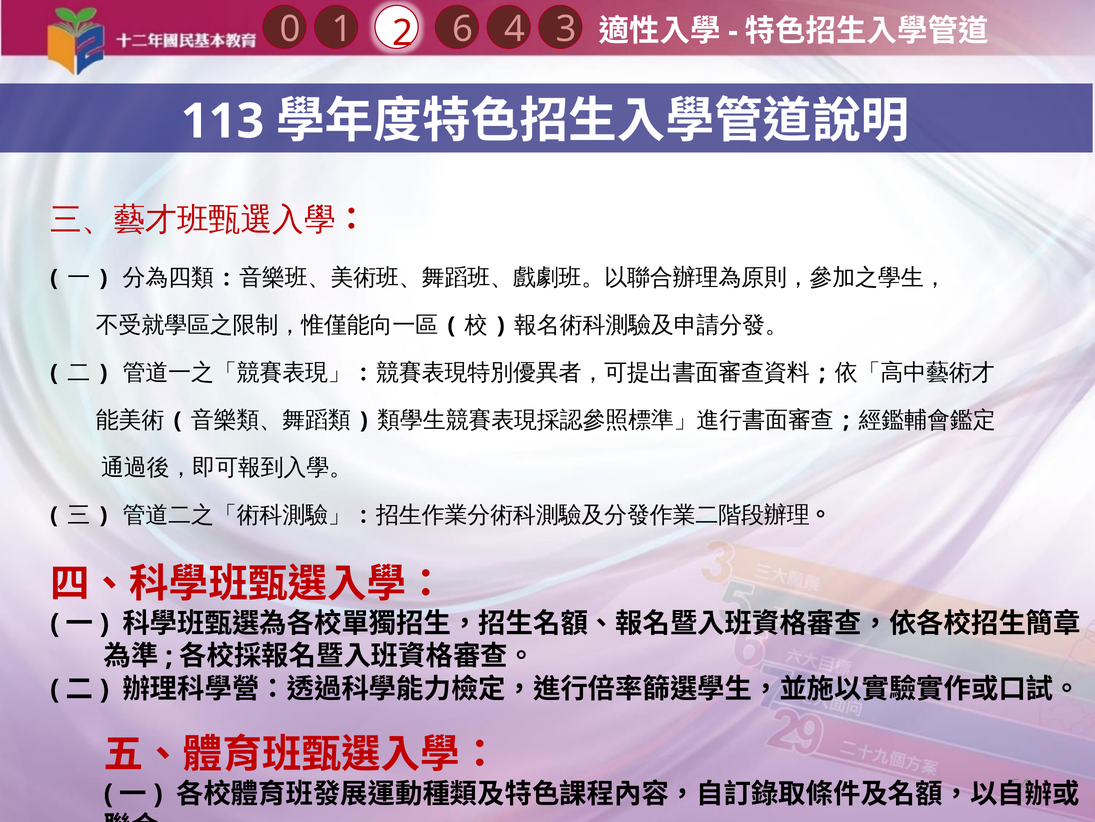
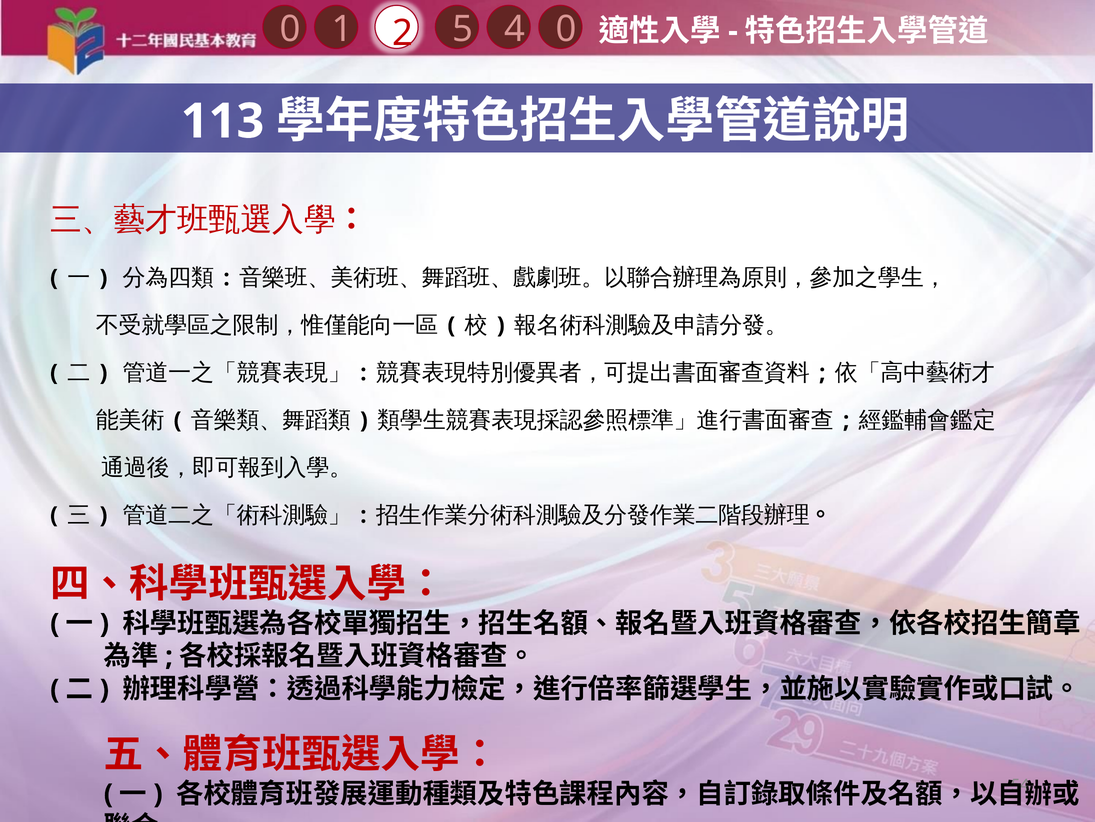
4 3: 3 -> 0
6: 6 -> 5
